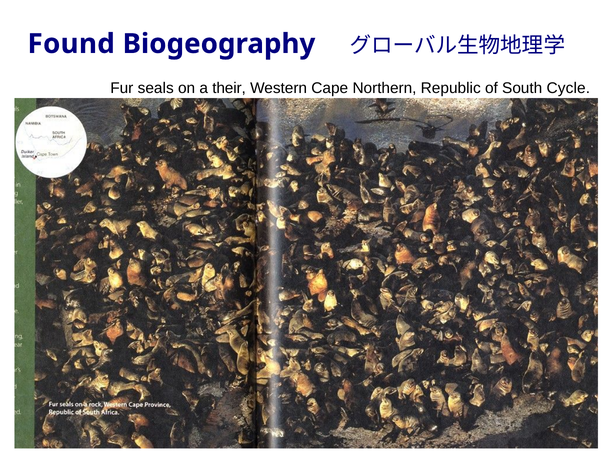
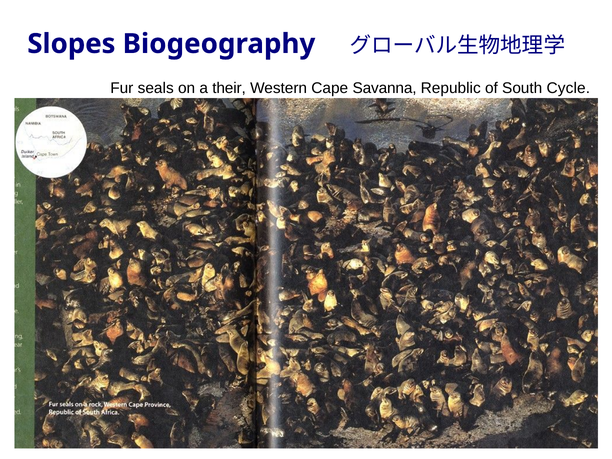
Found: Found -> Slopes
Northern: Northern -> Savanna
